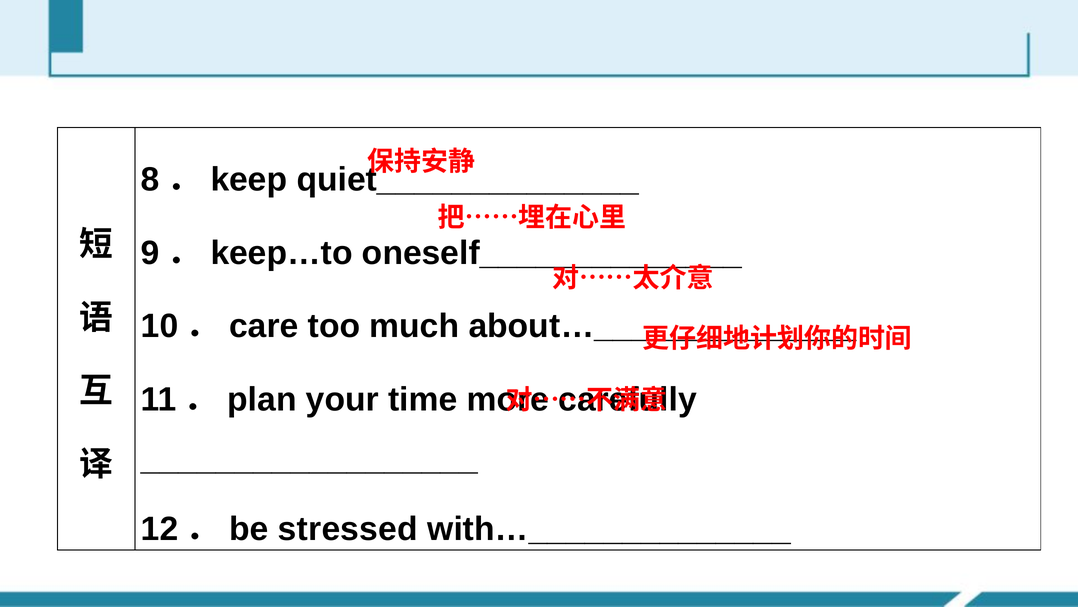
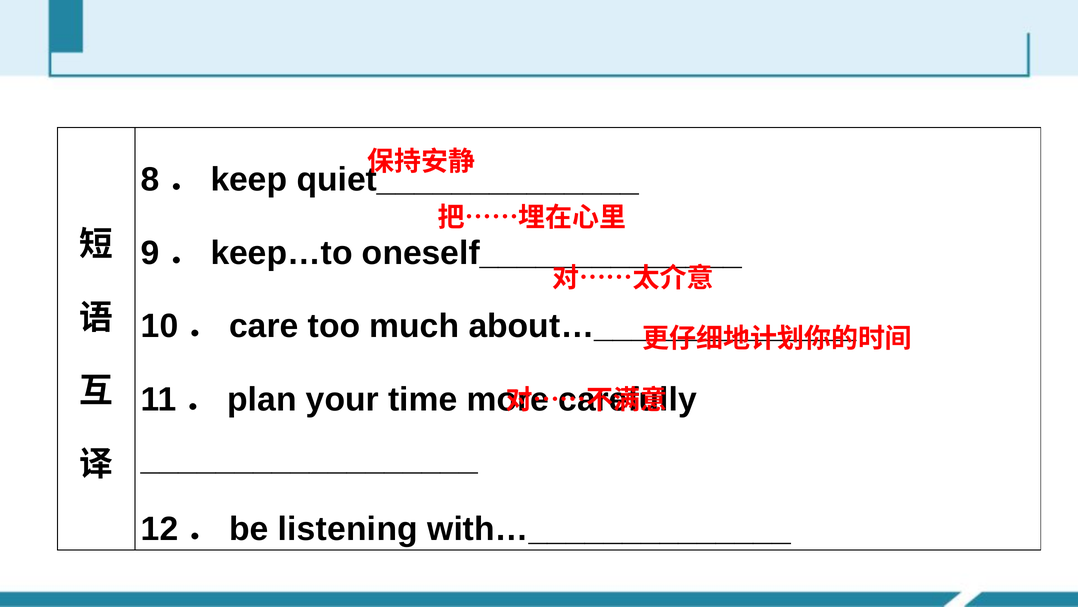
stressed: stressed -> listening
